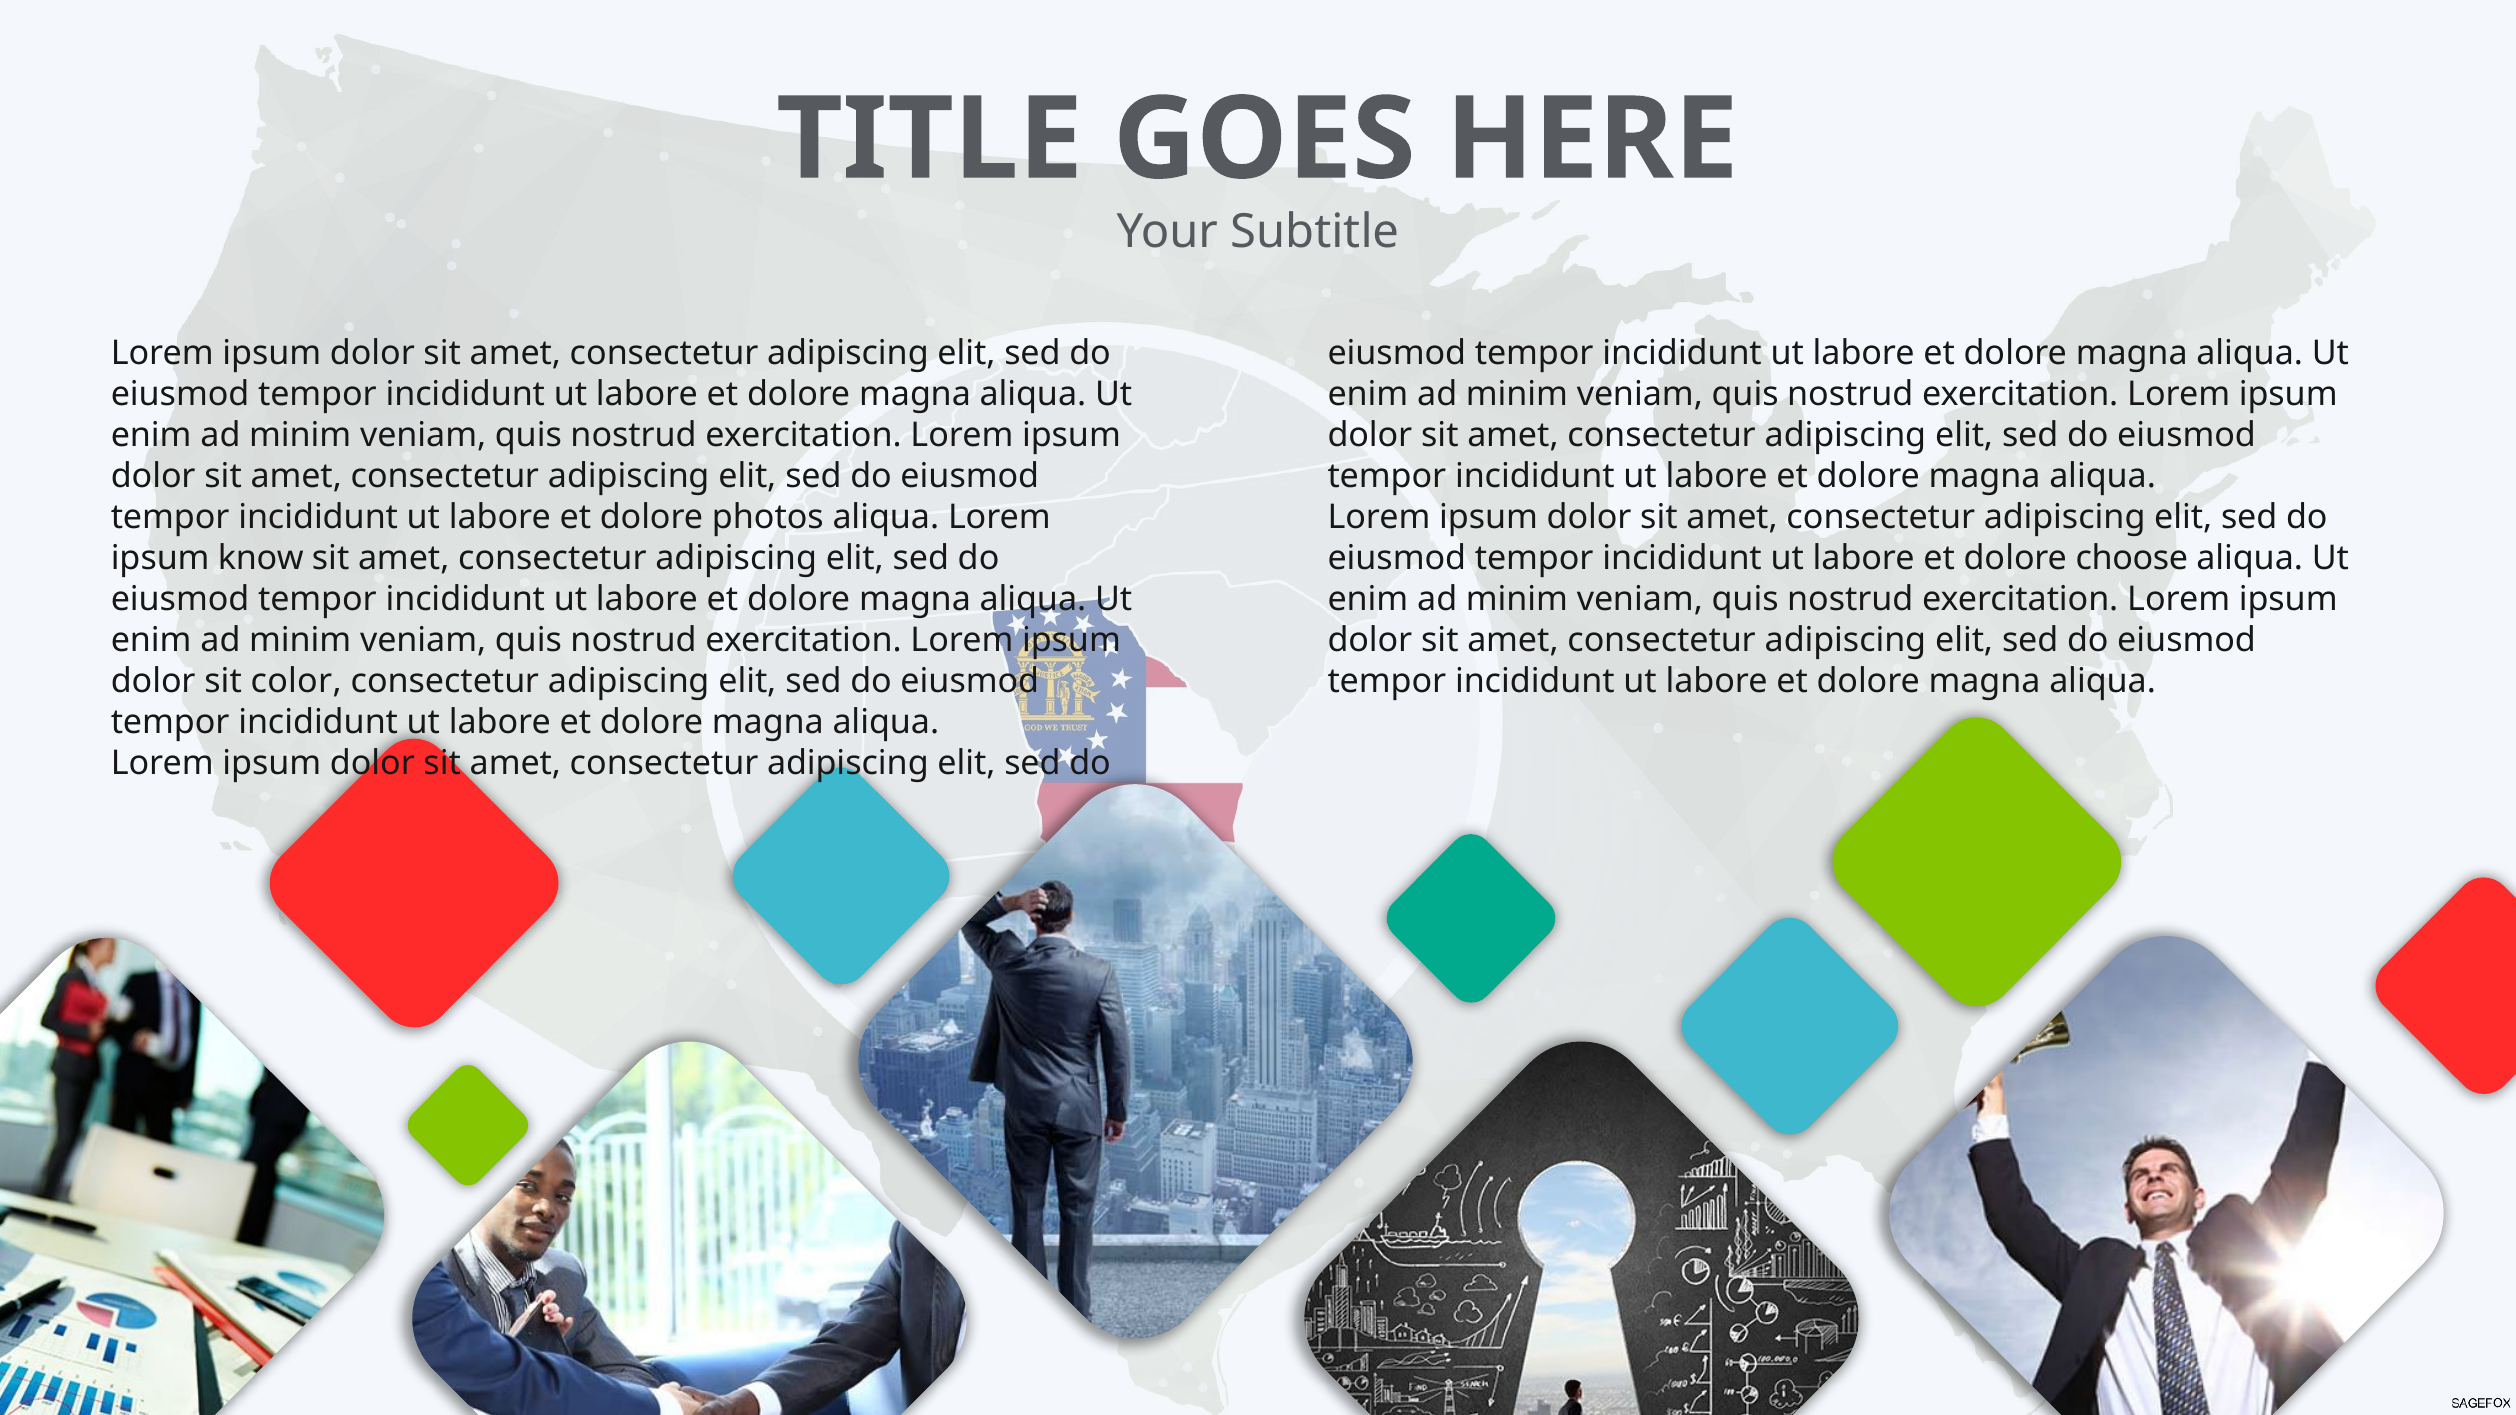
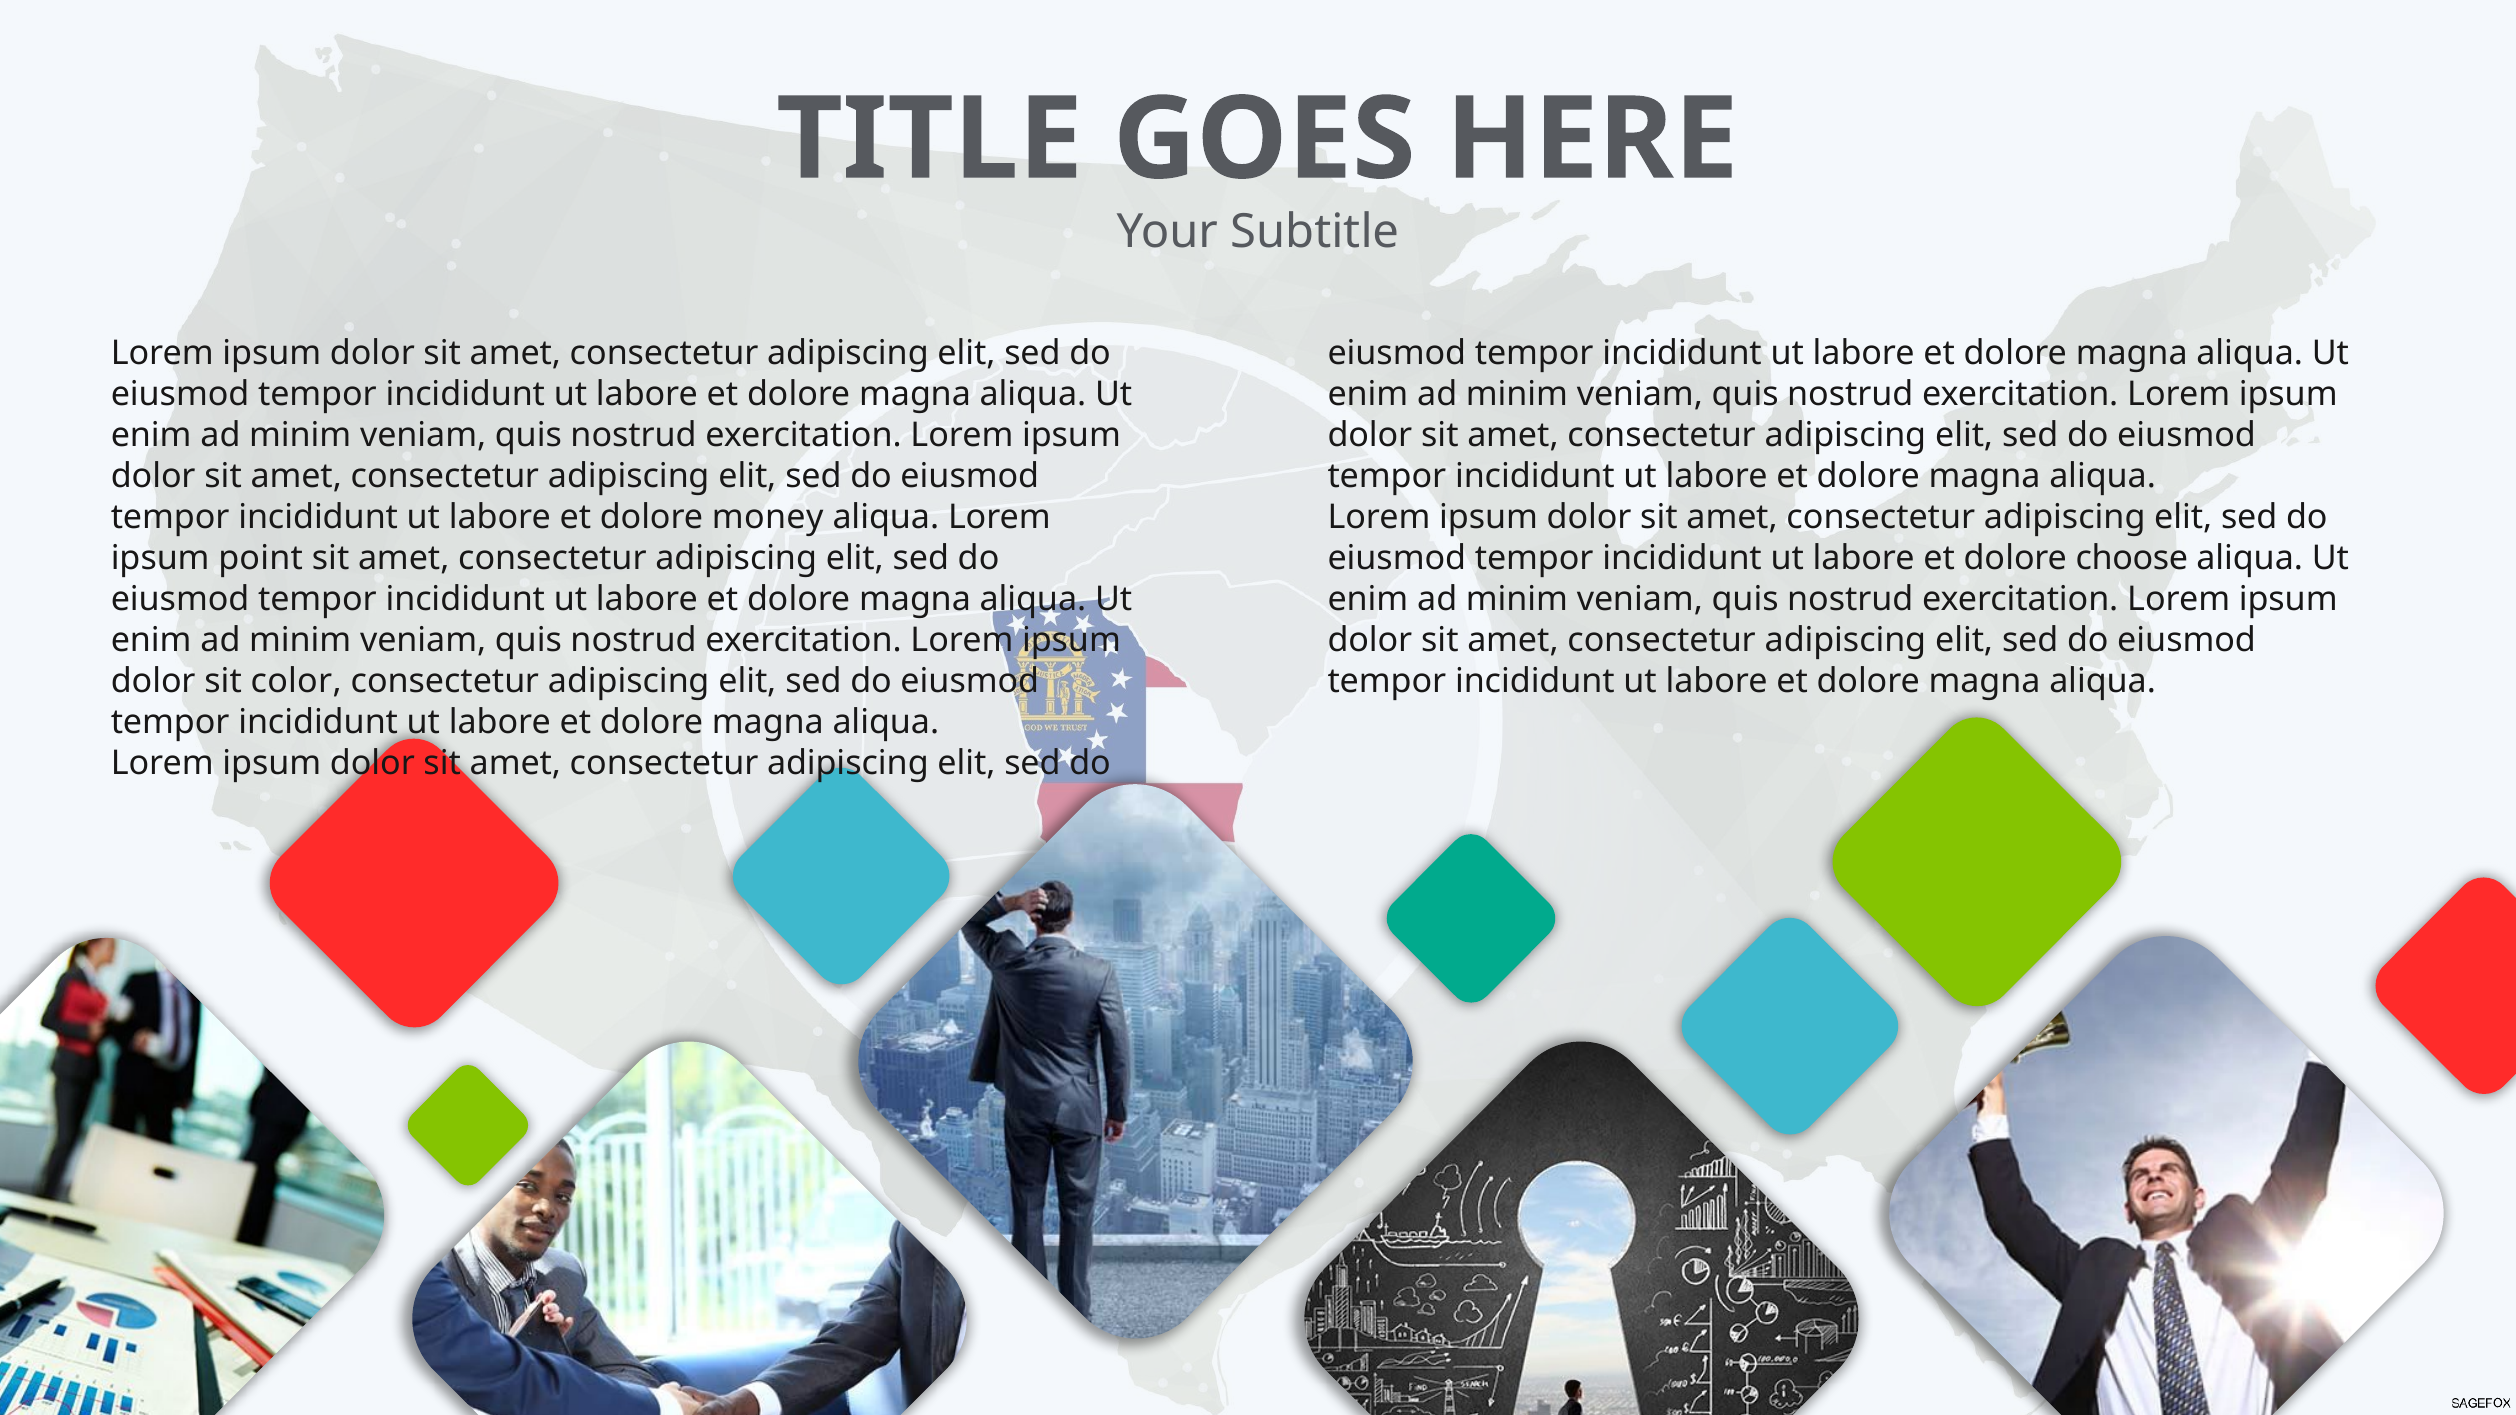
photos: photos -> money
know: know -> point
